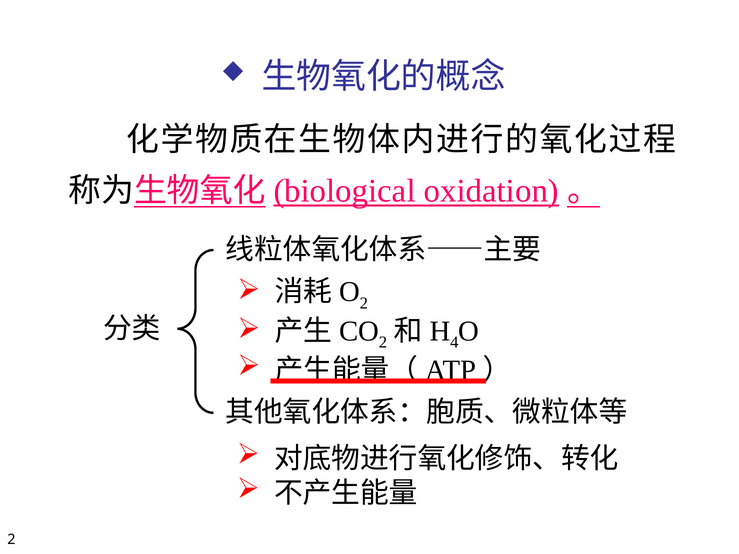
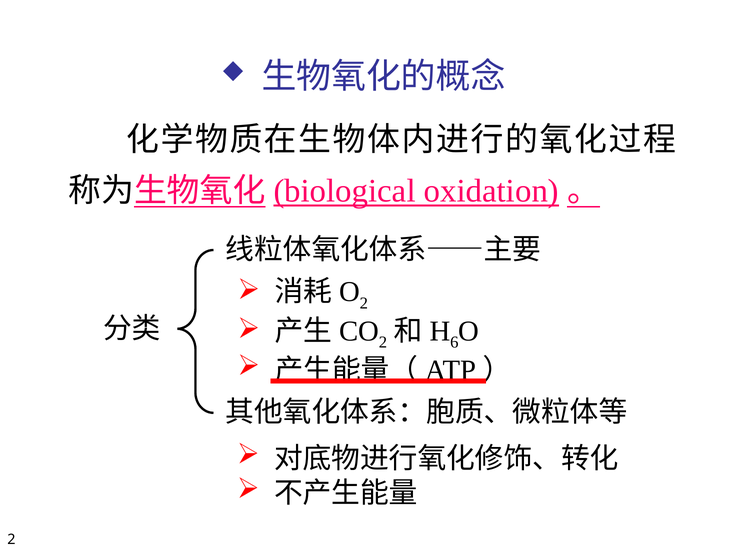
4: 4 -> 6
